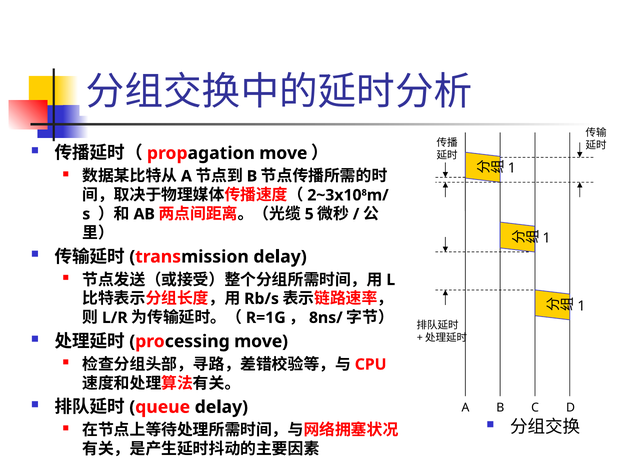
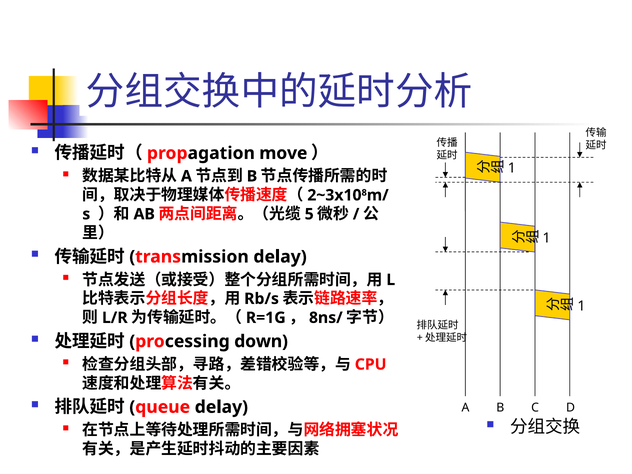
move at (261, 341): move -> down
